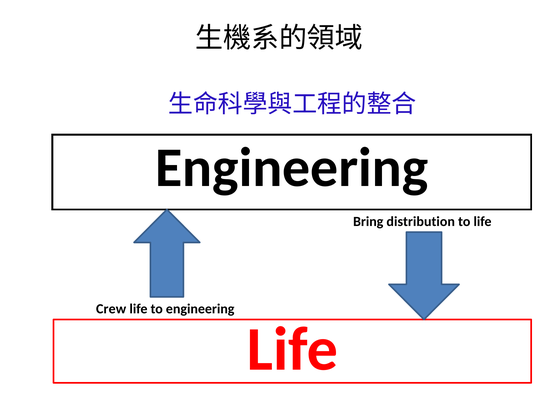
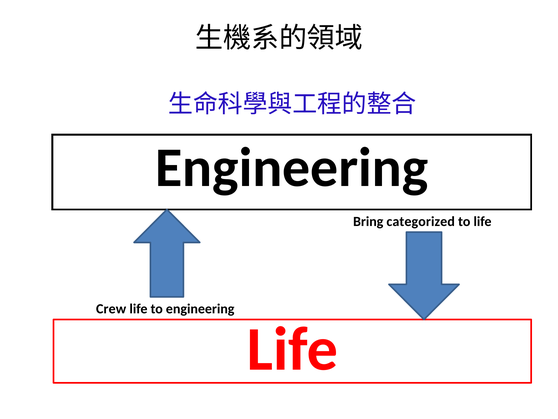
distribution: distribution -> categorized
